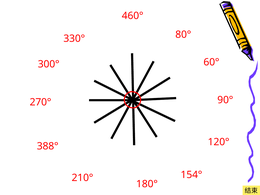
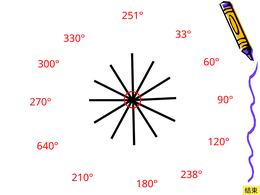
460°: 460° -> 251°
80°: 80° -> 33°
388°: 388° -> 640°
154°: 154° -> 238°
